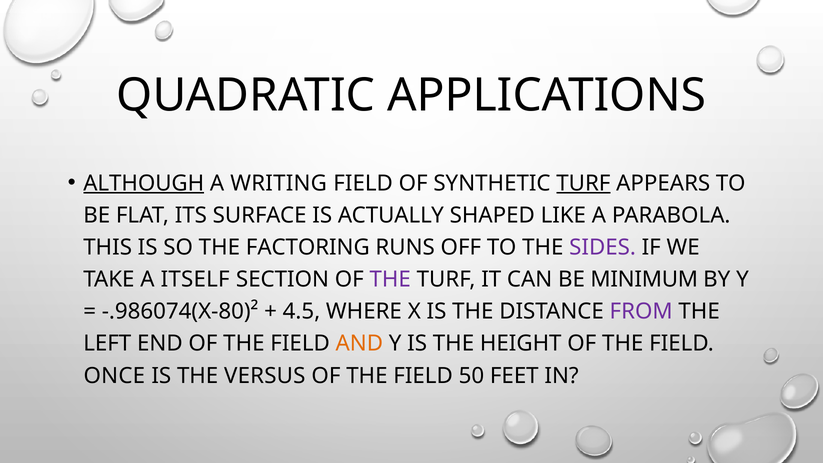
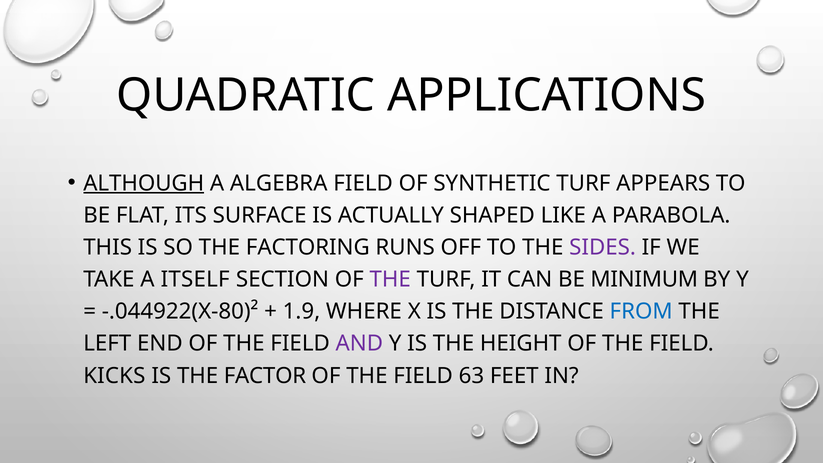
WRITING: WRITING -> ALGEBRA
TURF at (583, 183) underline: present -> none
-.986074(X-80)²: -.986074(X-80)² -> -.044922(X-80)²
4.5: 4.5 -> 1.9
FROM colour: purple -> blue
AND colour: orange -> purple
ONCE: ONCE -> KICKS
VERSUS: VERSUS -> FACTOR
50: 50 -> 63
